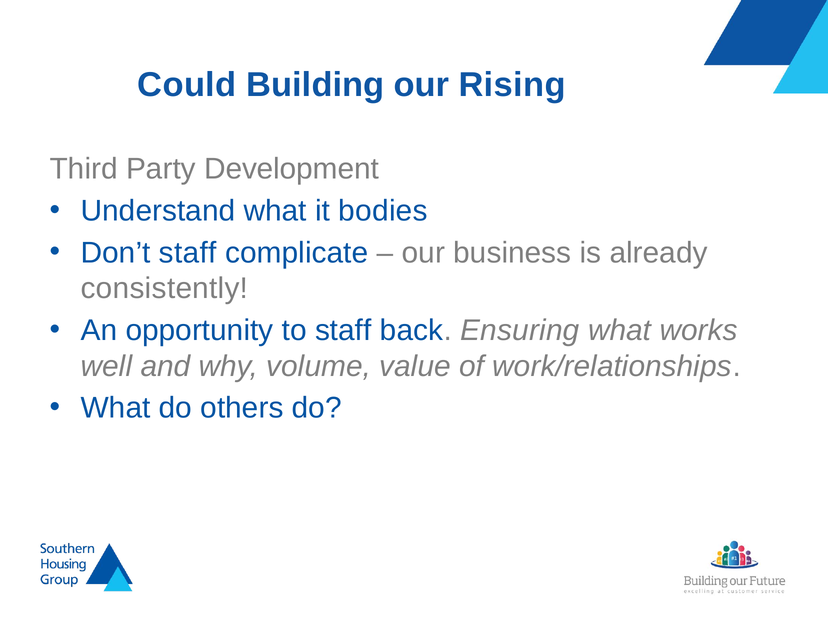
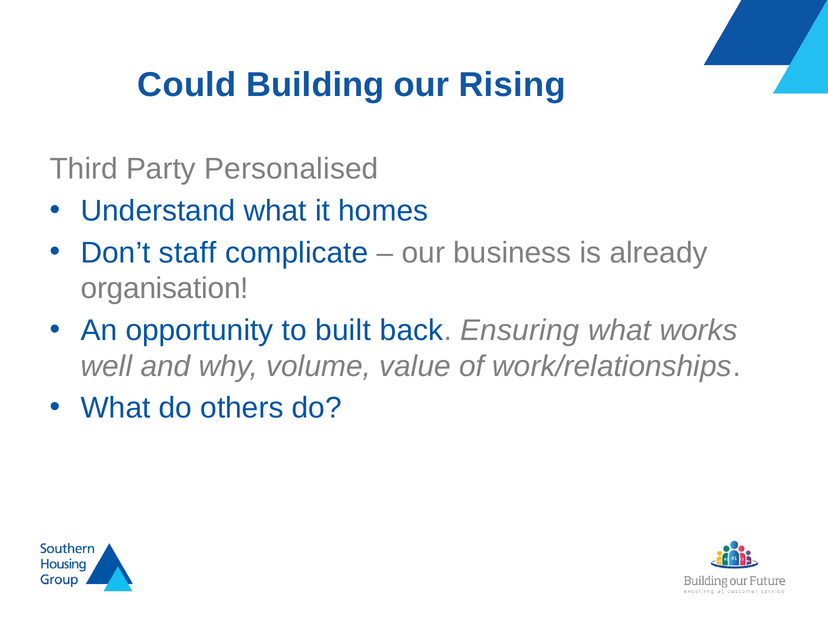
Development: Development -> Personalised
bodies: bodies -> homes
consistently: consistently -> organisation
to staff: staff -> built
